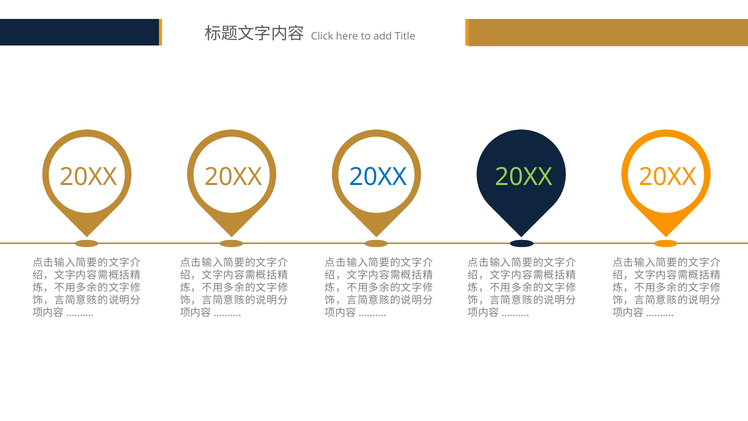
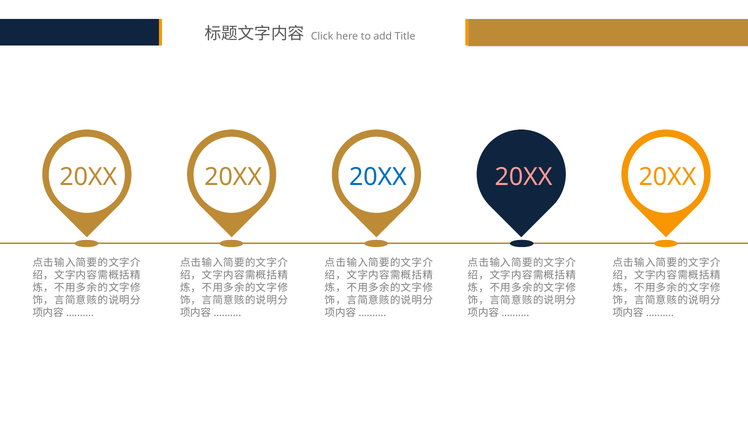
20XX at (524, 177) colour: light green -> pink
